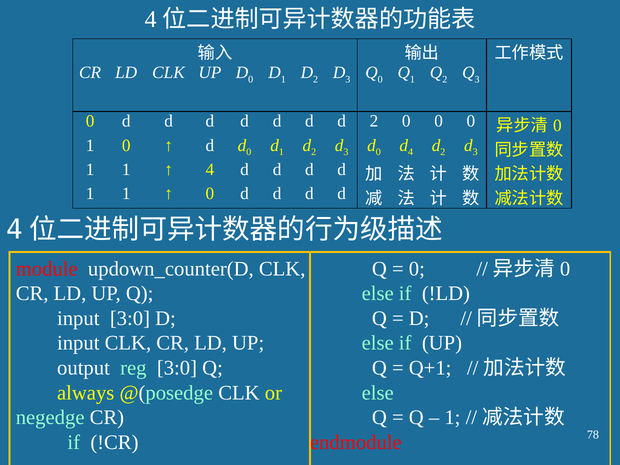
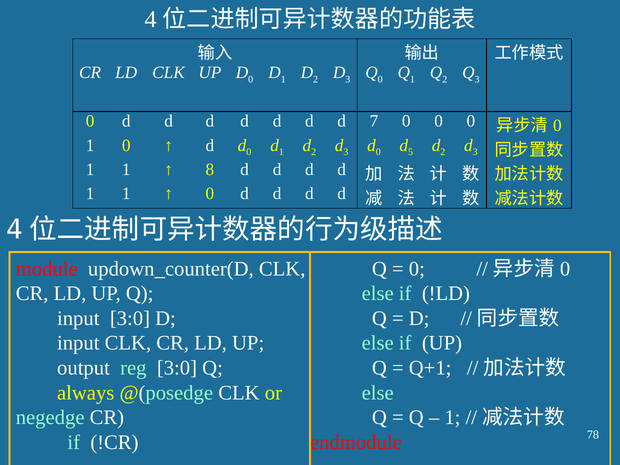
d d 2: 2 -> 7
d 4: 4 -> 5
4 at (210, 170): 4 -> 8
